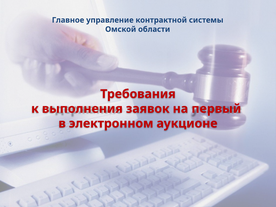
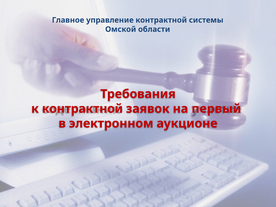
к выполнения: выполнения -> контрактной
